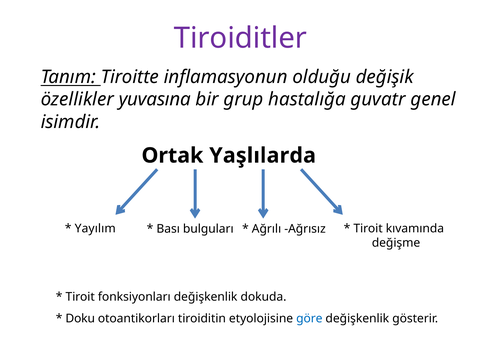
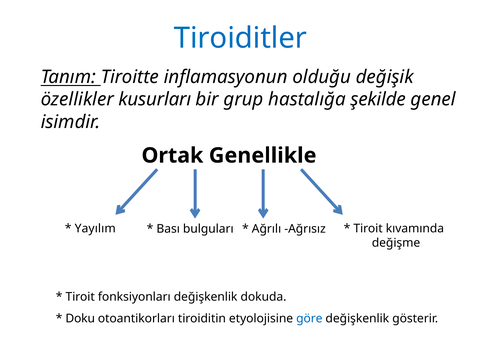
Tiroiditler colour: purple -> blue
yuvasına: yuvasına -> kusurları
guvatr: guvatr -> şekilde
Yaşlılarda: Yaşlılarda -> Genellikle
